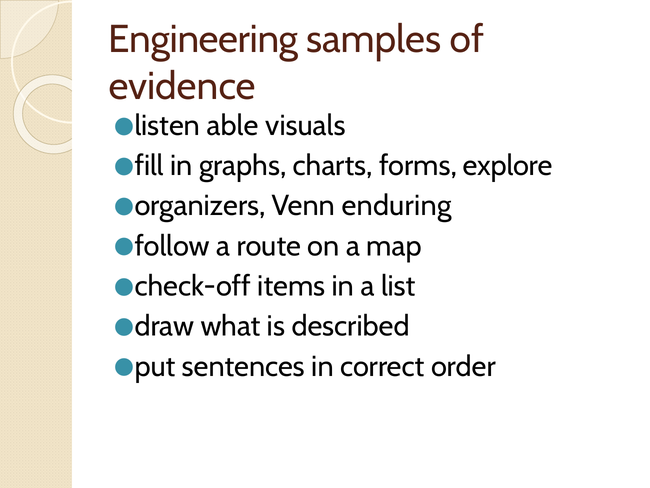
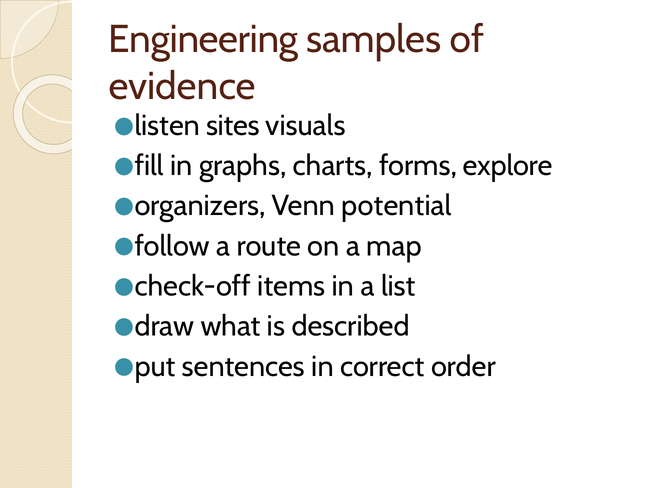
able: able -> sites
enduring: enduring -> potential
